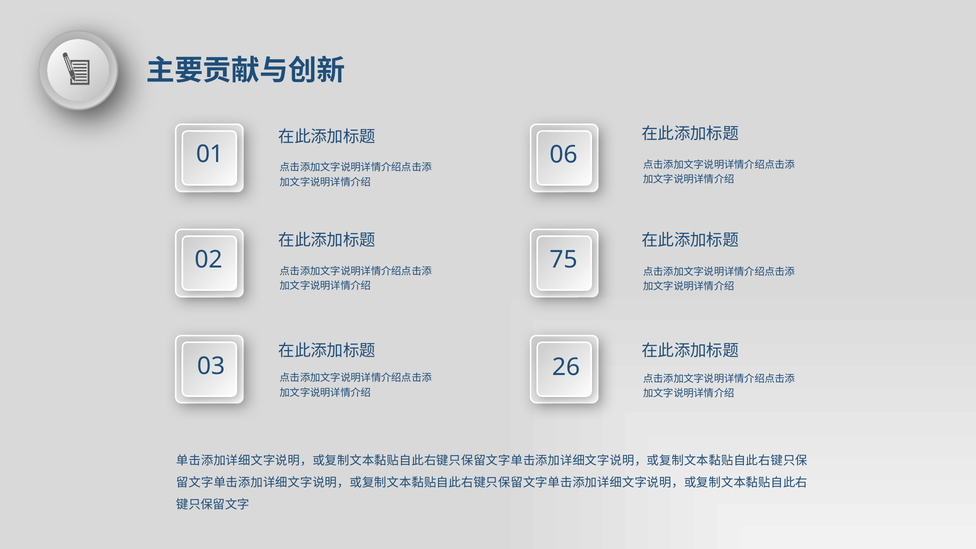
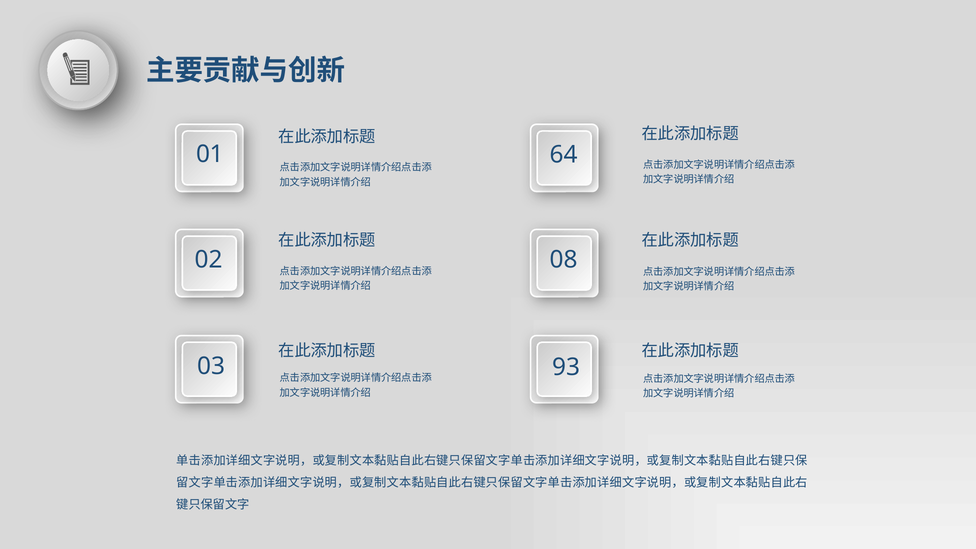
06: 06 -> 64
75: 75 -> 08
26: 26 -> 93
